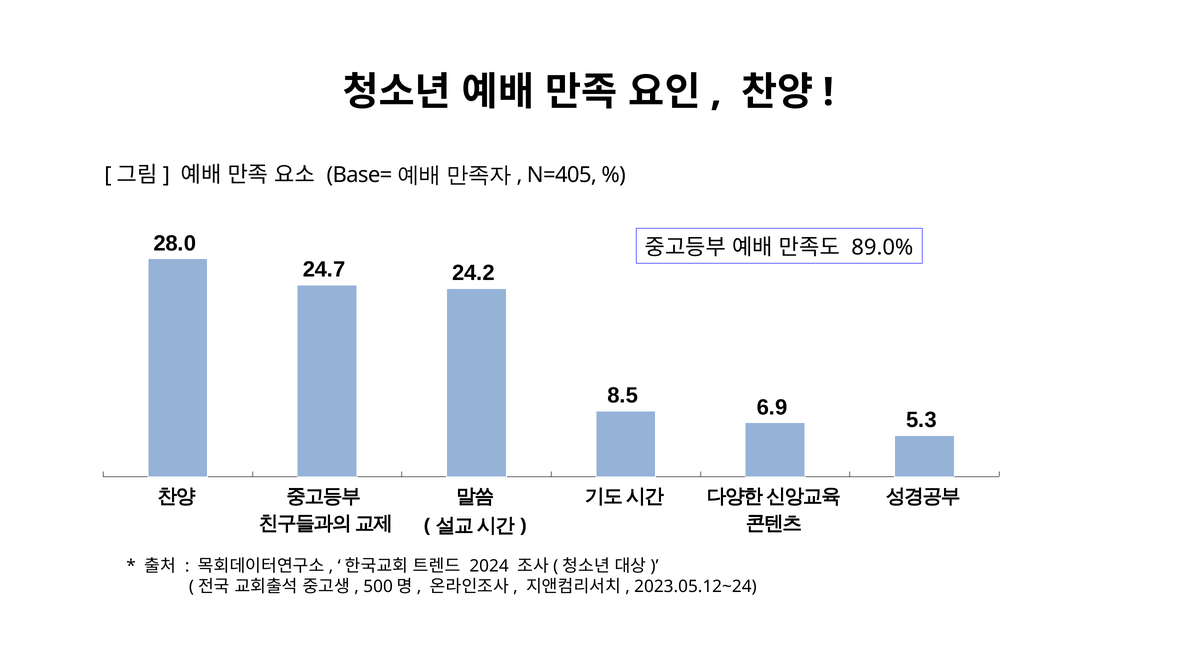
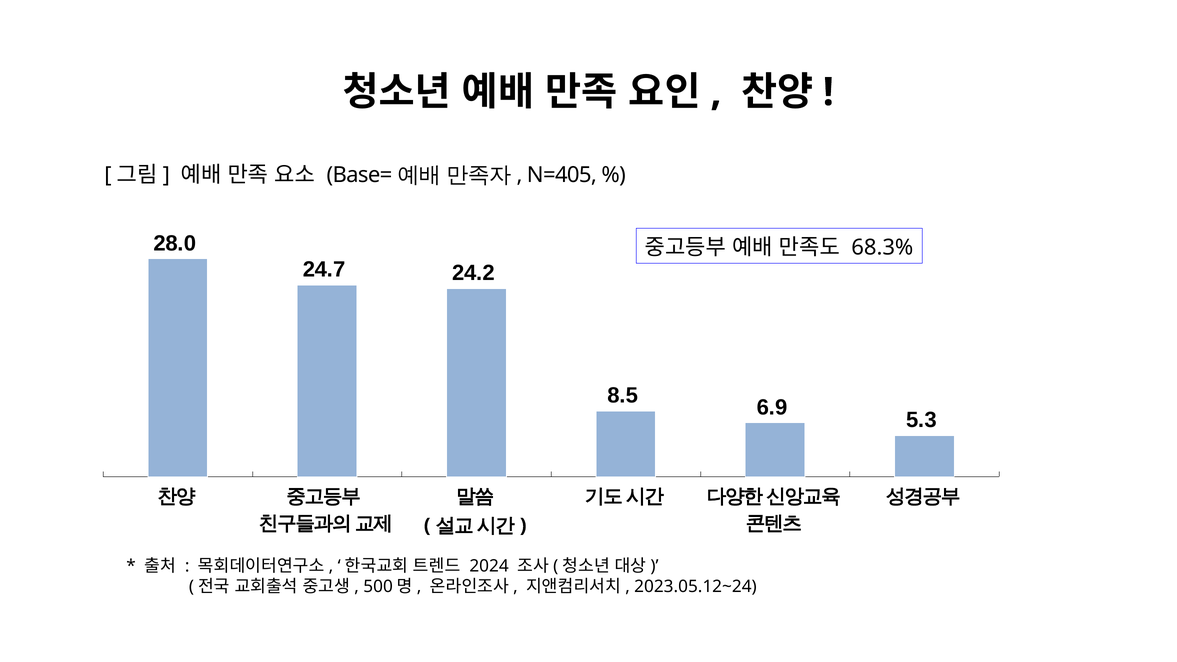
89.0%: 89.0% -> 68.3%
